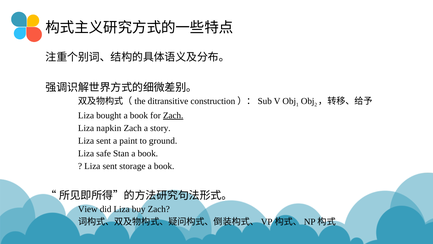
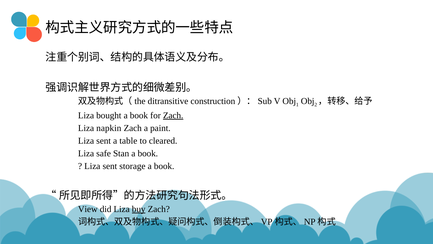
story: story -> paint
paint: paint -> table
ground: ground -> cleared
buy underline: none -> present
